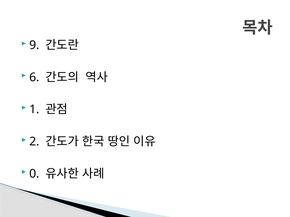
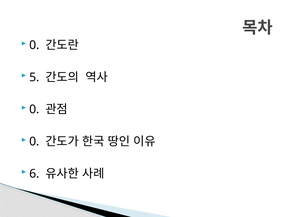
9 at (34, 45): 9 -> 0
6: 6 -> 5
1 at (34, 110): 1 -> 0
2 at (34, 142): 2 -> 0
0: 0 -> 6
